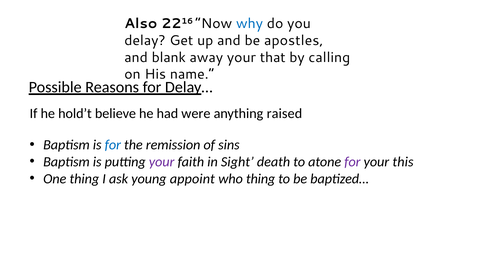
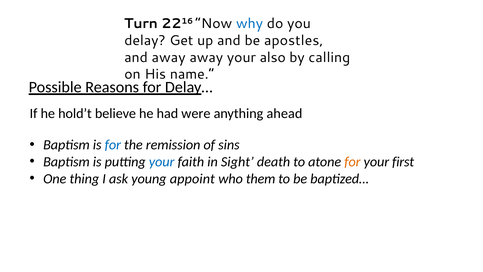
Also: Also -> Turn
and blank: blank -> away
that: that -> also
raised: raised -> ahead
your at (162, 162) colour: purple -> blue
for at (352, 162) colour: purple -> orange
this: this -> first
who thing: thing -> them
